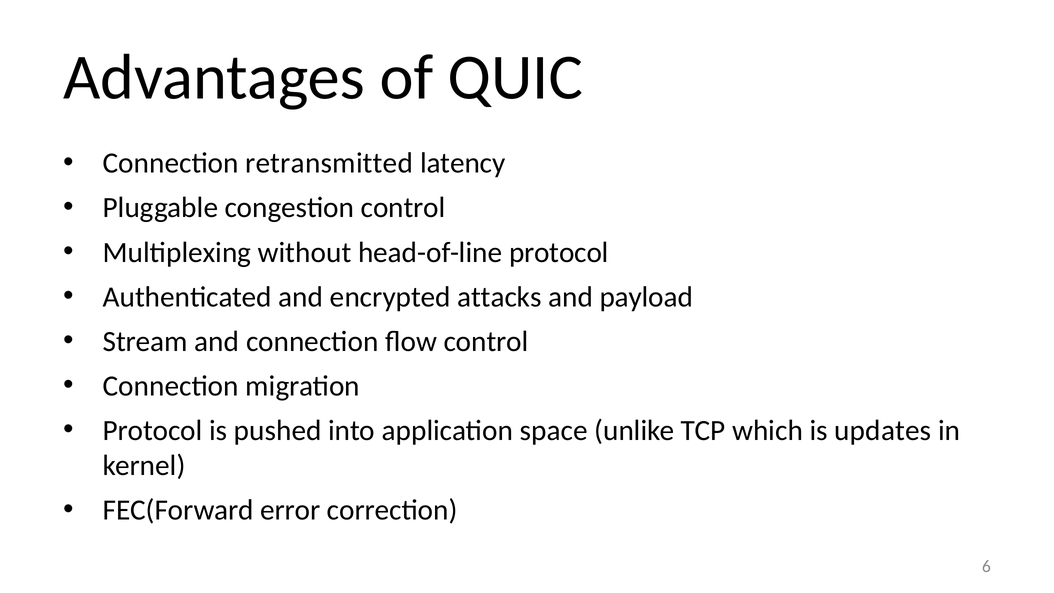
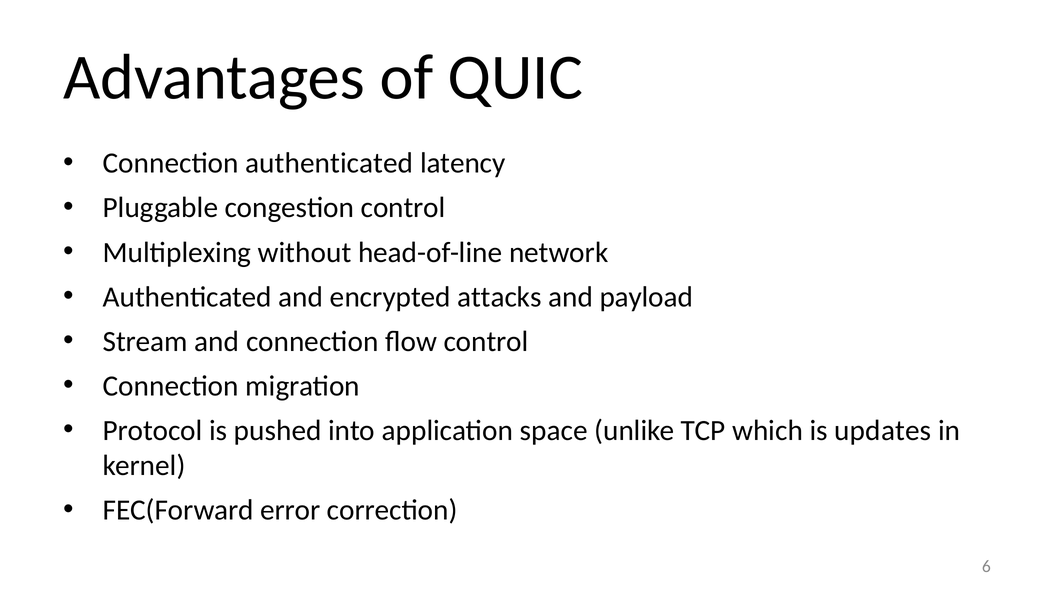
Connection retransmitted: retransmitted -> authenticated
head-of-line protocol: protocol -> network
